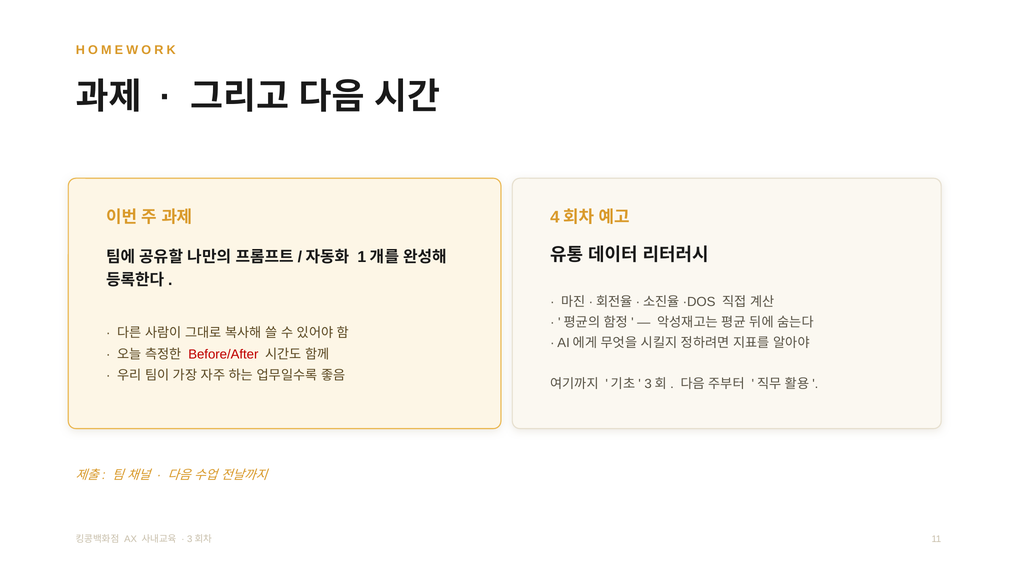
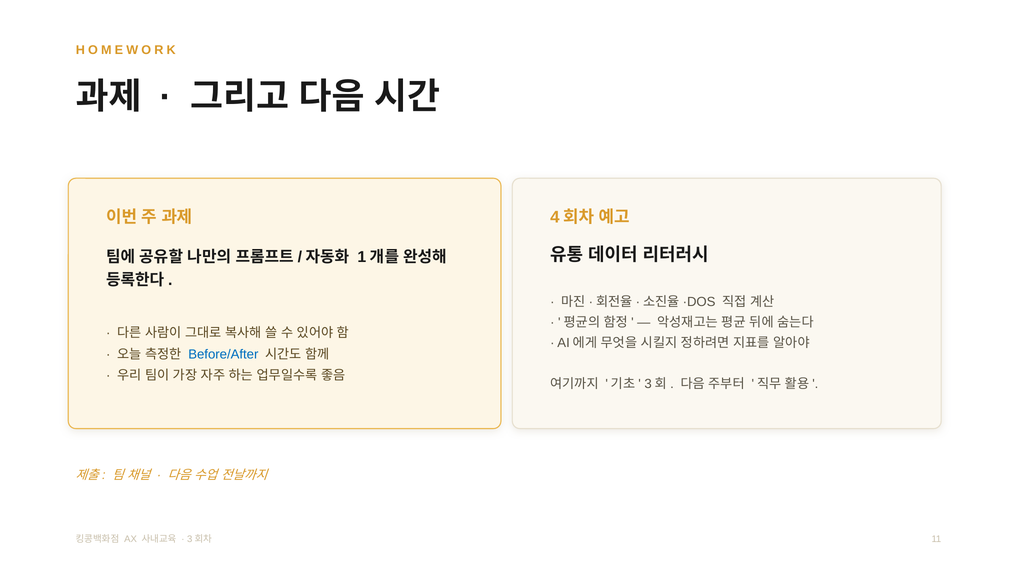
Before/After colour: red -> blue
